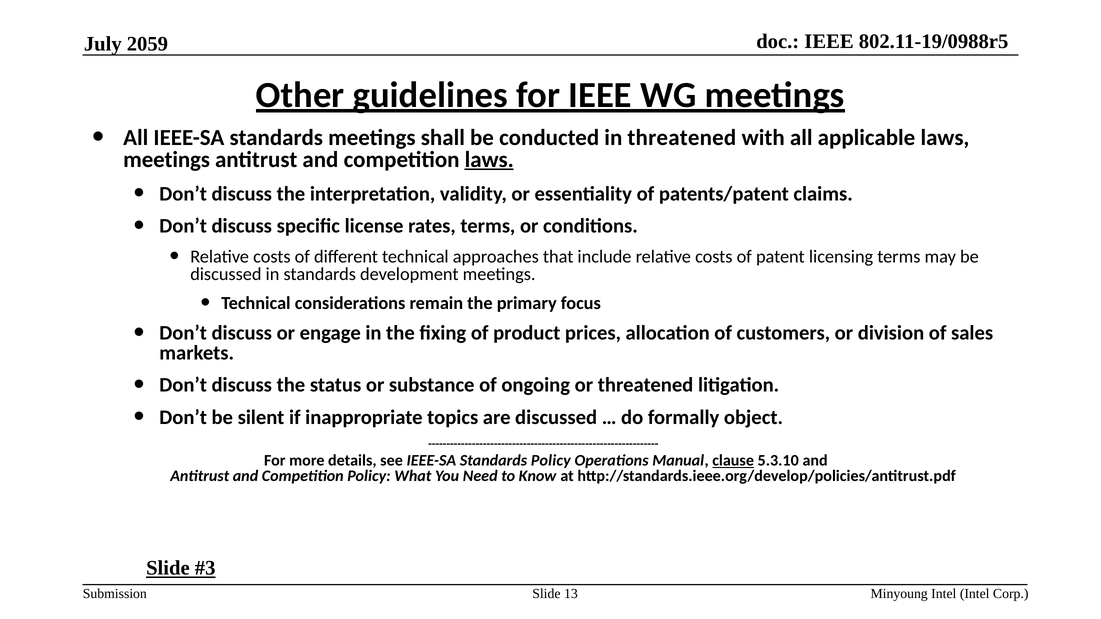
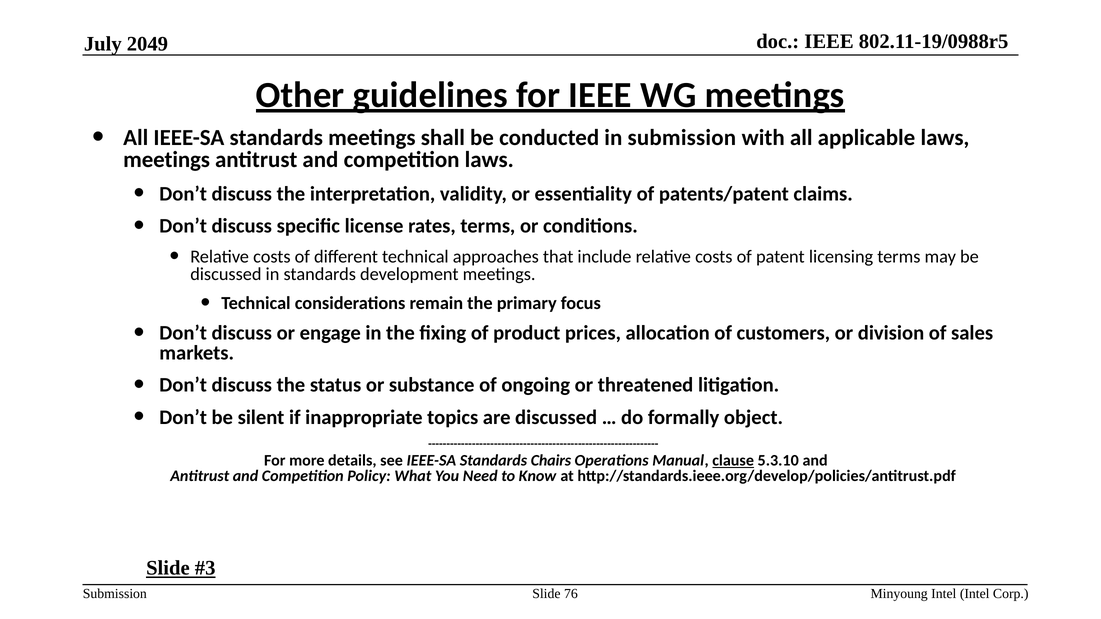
2059: 2059 -> 2049
in threatened: threatened -> submission
laws at (489, 160) underline: present -> none
Standards Policy: Policy -> Chairs
13: 13 -> 76
